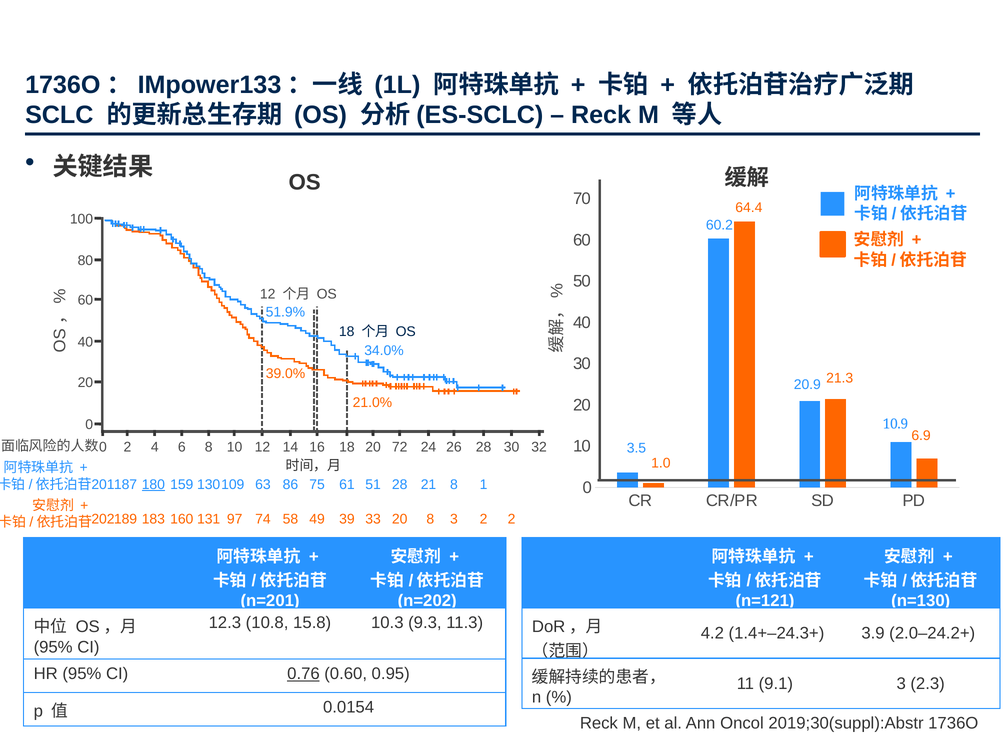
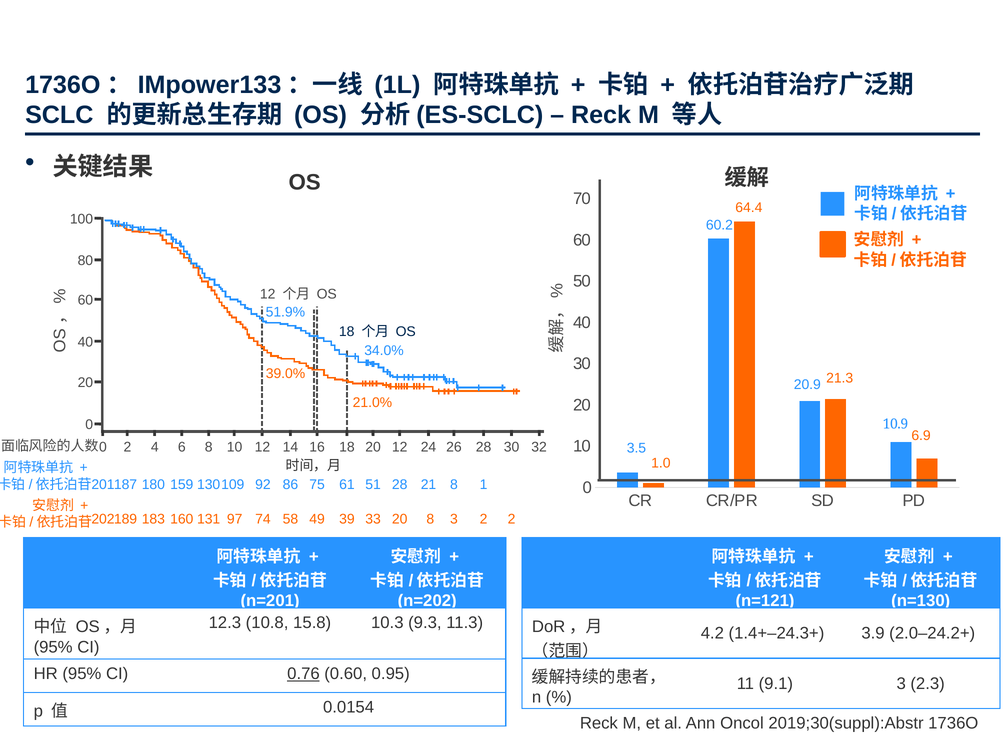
20 72: 72 -> 12
180 underline: present -> none
63: 63 -> 92
